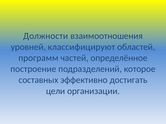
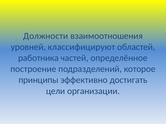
программ: программ -> работника
составных: составных -> принципы
